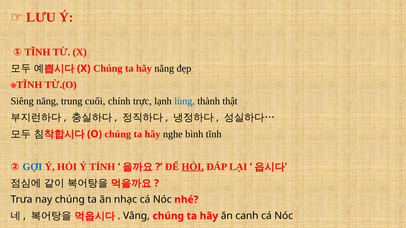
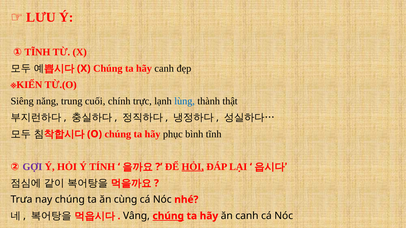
hãy năng: năng -> canh
TĨNH at (29, 85): TĨNH -> KIẾN
nghe: nghe -> phục
GỢI colour: blue -> purple
nhạc: nhạc -> cùng
chúng at (168, 216) underline: none -> present
